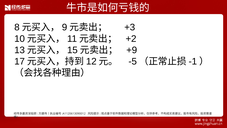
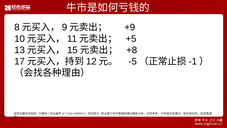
+3: +3 -> +9
+2: +2 -> +5
+9: +9 -> +8
